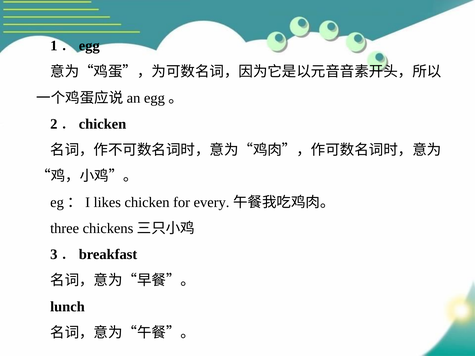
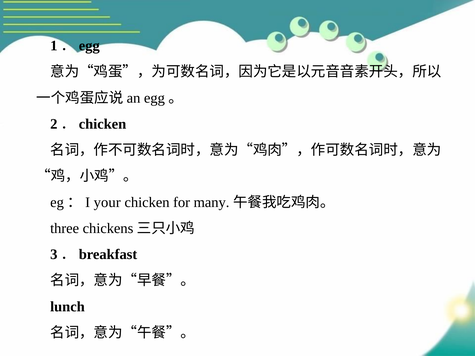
likes: likes -> your
every: every -> many
